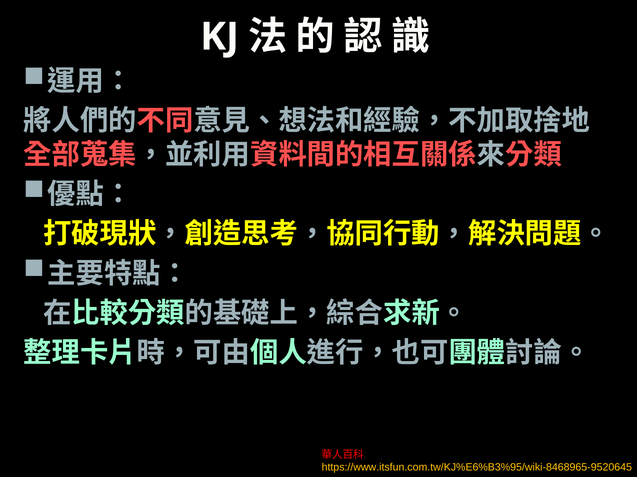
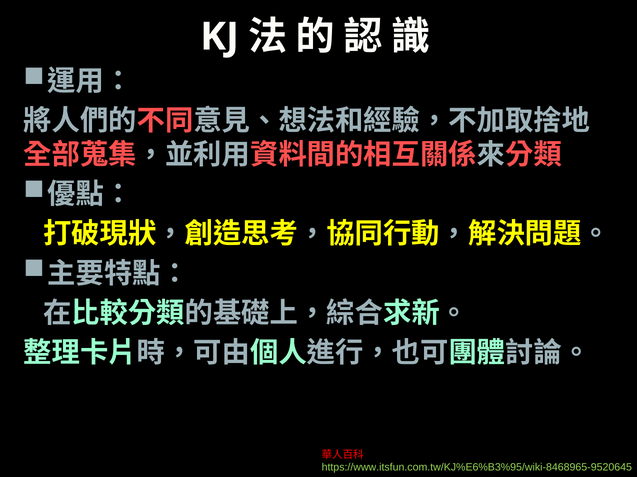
https://www.itsfun.com.tw/KJ%E6%B3%95/wiki-8468965-9520645 colour: yellow -> light green
